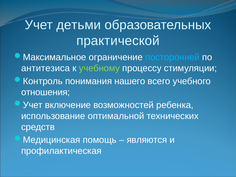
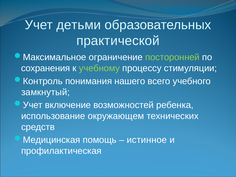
посторонней colour: light blue -> light green
антитезиса: антитезиса -> сохранения
отношения: отношения -> замкнутый
оптимальной: оптимальной -> окружающем
являются: являются -> истинное
